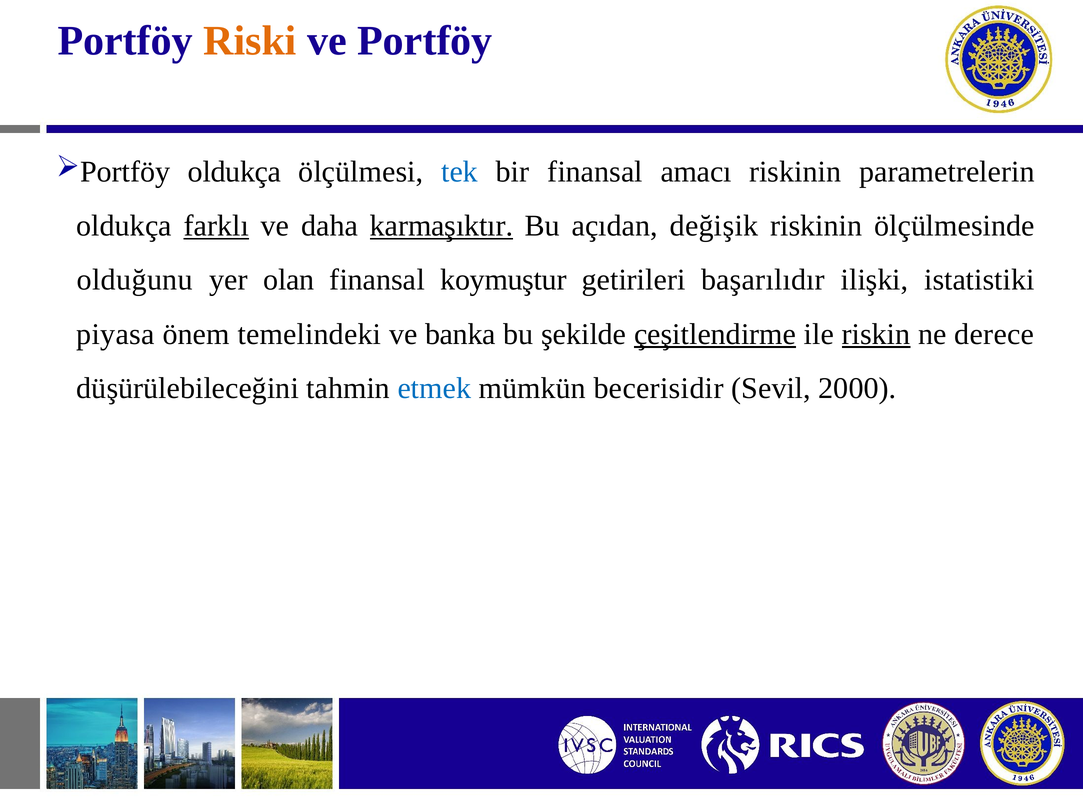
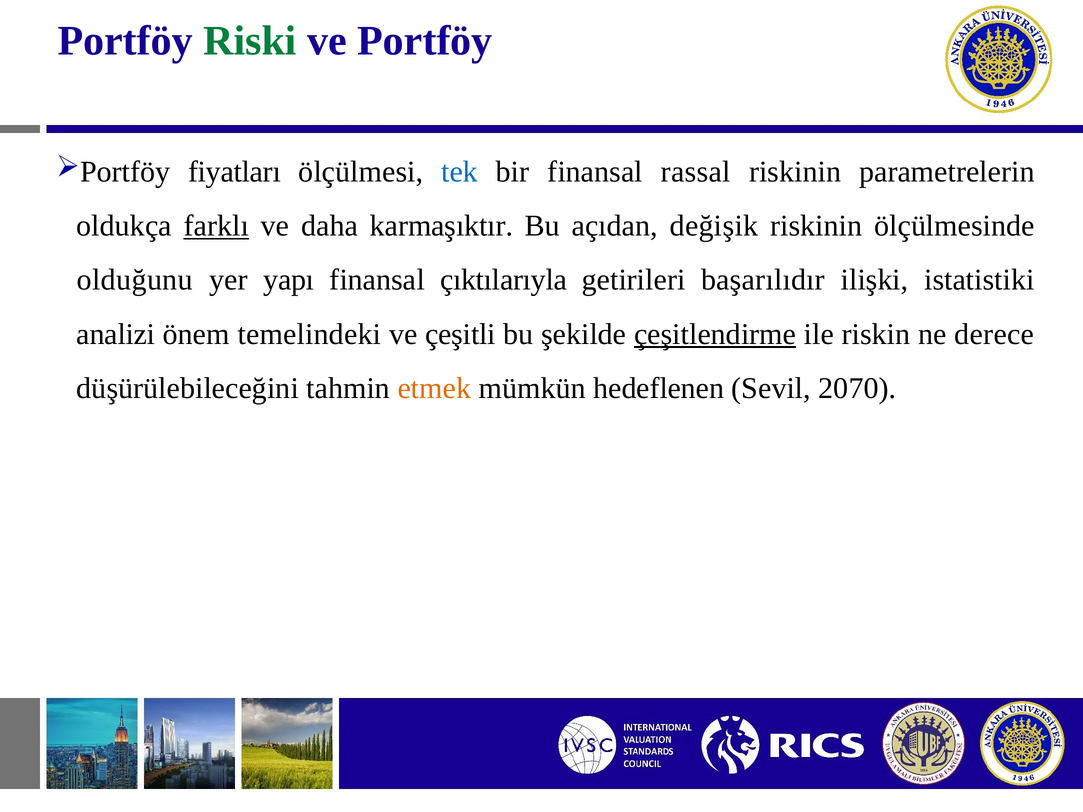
Riski colour: orange -> green
oldukça at (235, 172): oldukça -> fiyatları
amacı: amacı -> rassal
karmaşıktır underline: present -> none
olan: olan -> yapı
koymuştur: koymuştur -> çıktılarıyla
piyasa: piyasa -> analizi
banka: banka -> çeşitli
riskin underline: present -> none
etmek colour: blue -> orange
becerisidir: becerisidir -> hedeflenen
2000: 2000 -> 2070
